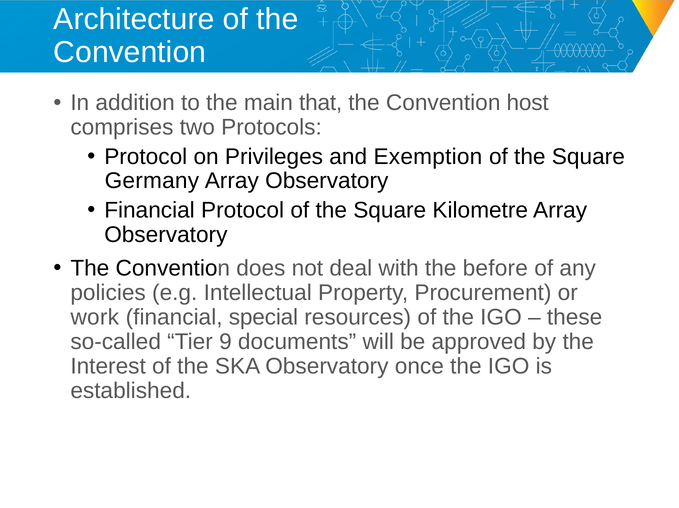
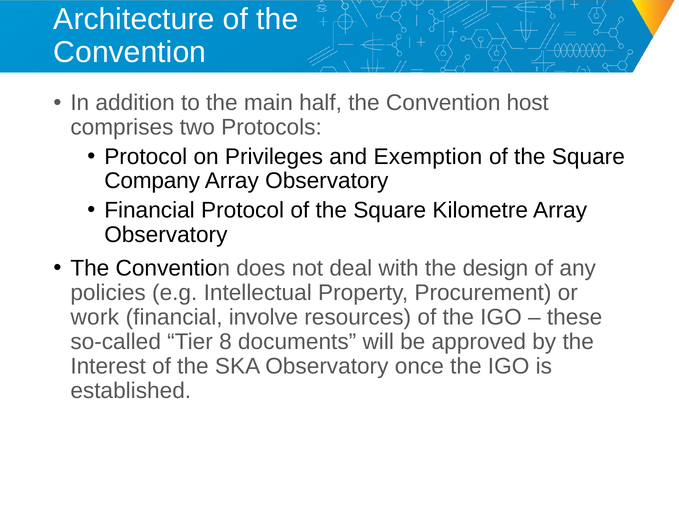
that: that -> half
Germany: Germany -> Company
before: before -> design
special: special -> involve
9: 9 -> 8
